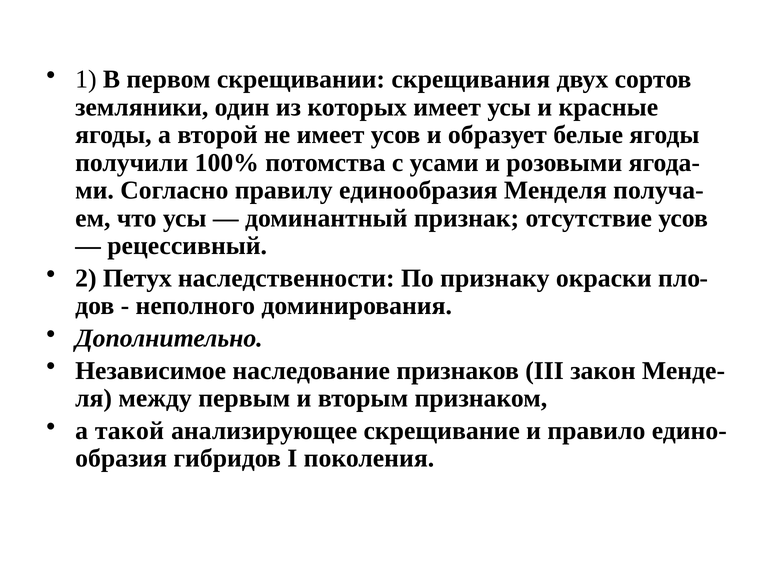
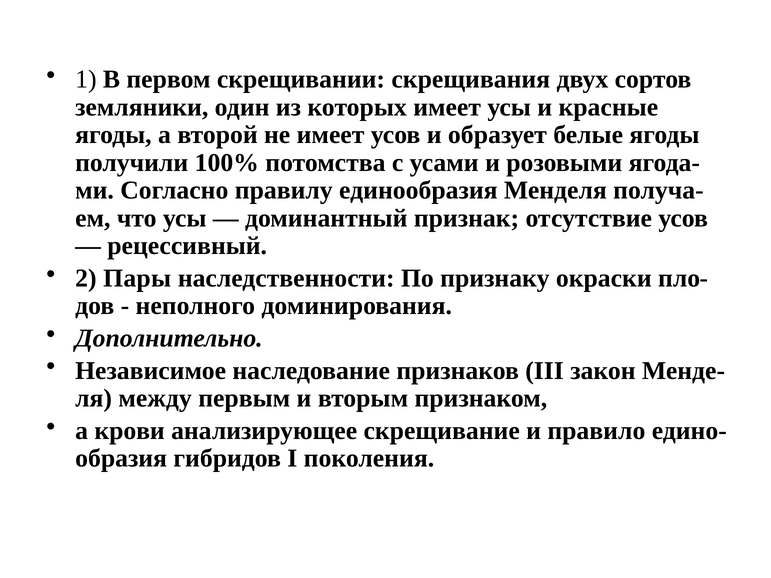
Петух: Петух -> Пары
такой: такой -> крови
